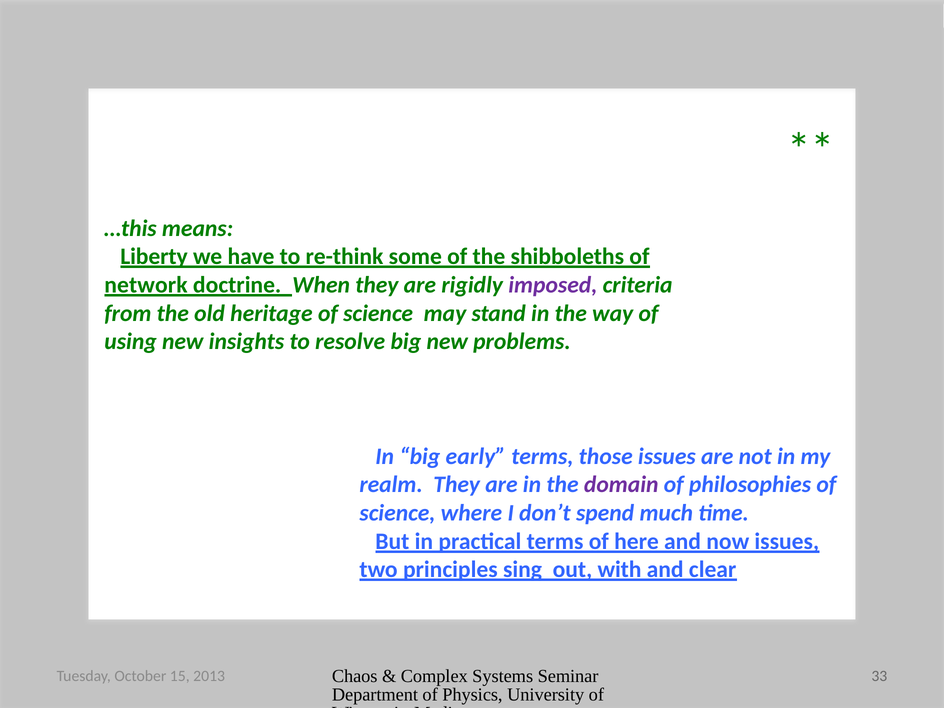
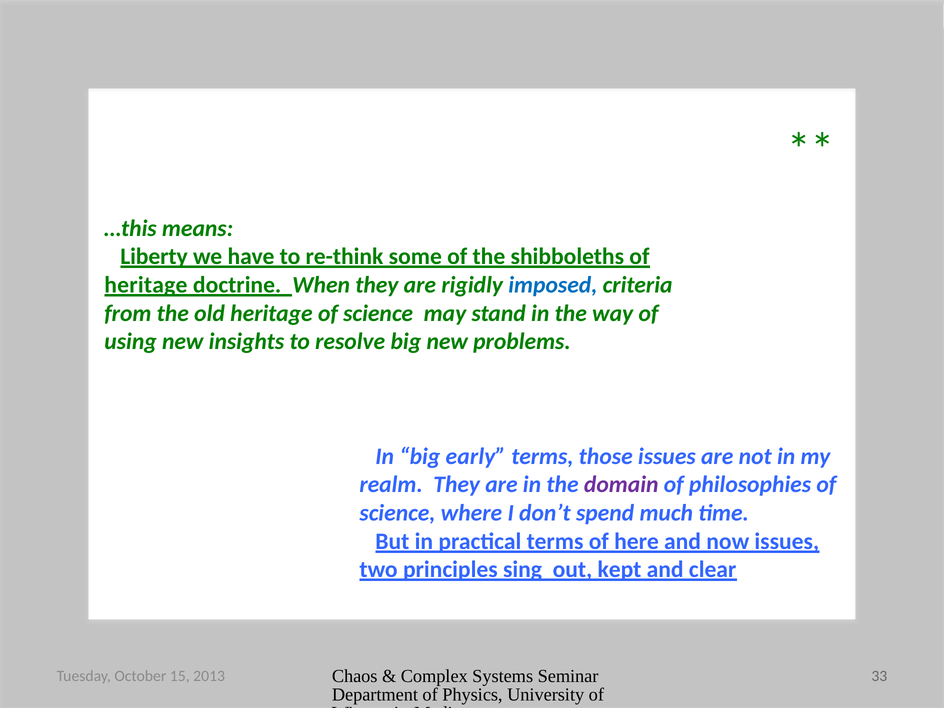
network at (146, 285): network -> heritage
imposed colour: purple -> blue
with: with -> kept
